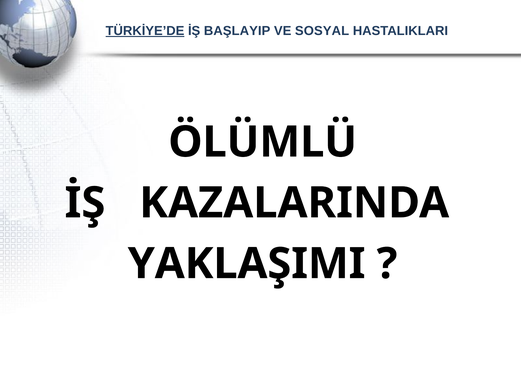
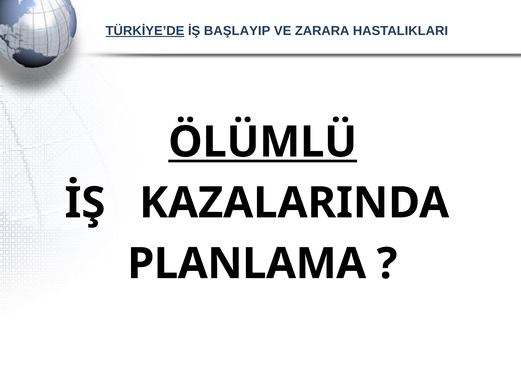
SOSYAL: SOSYAL -> ZARARA
ÖLÜMLÜ underline: none -> present
YAKLAŞIMI: YAKLAŞIMI -> PLANLAMA
